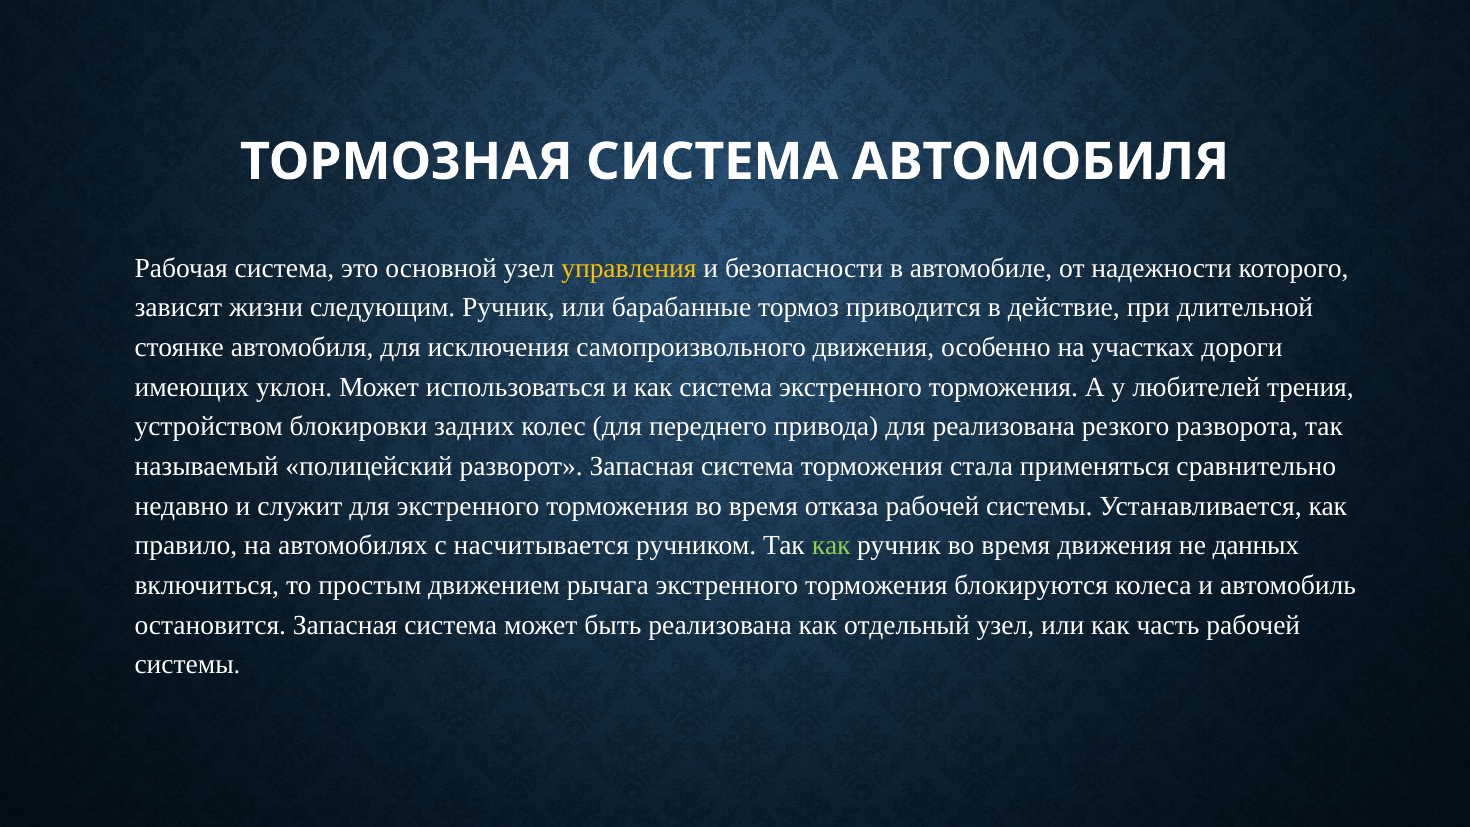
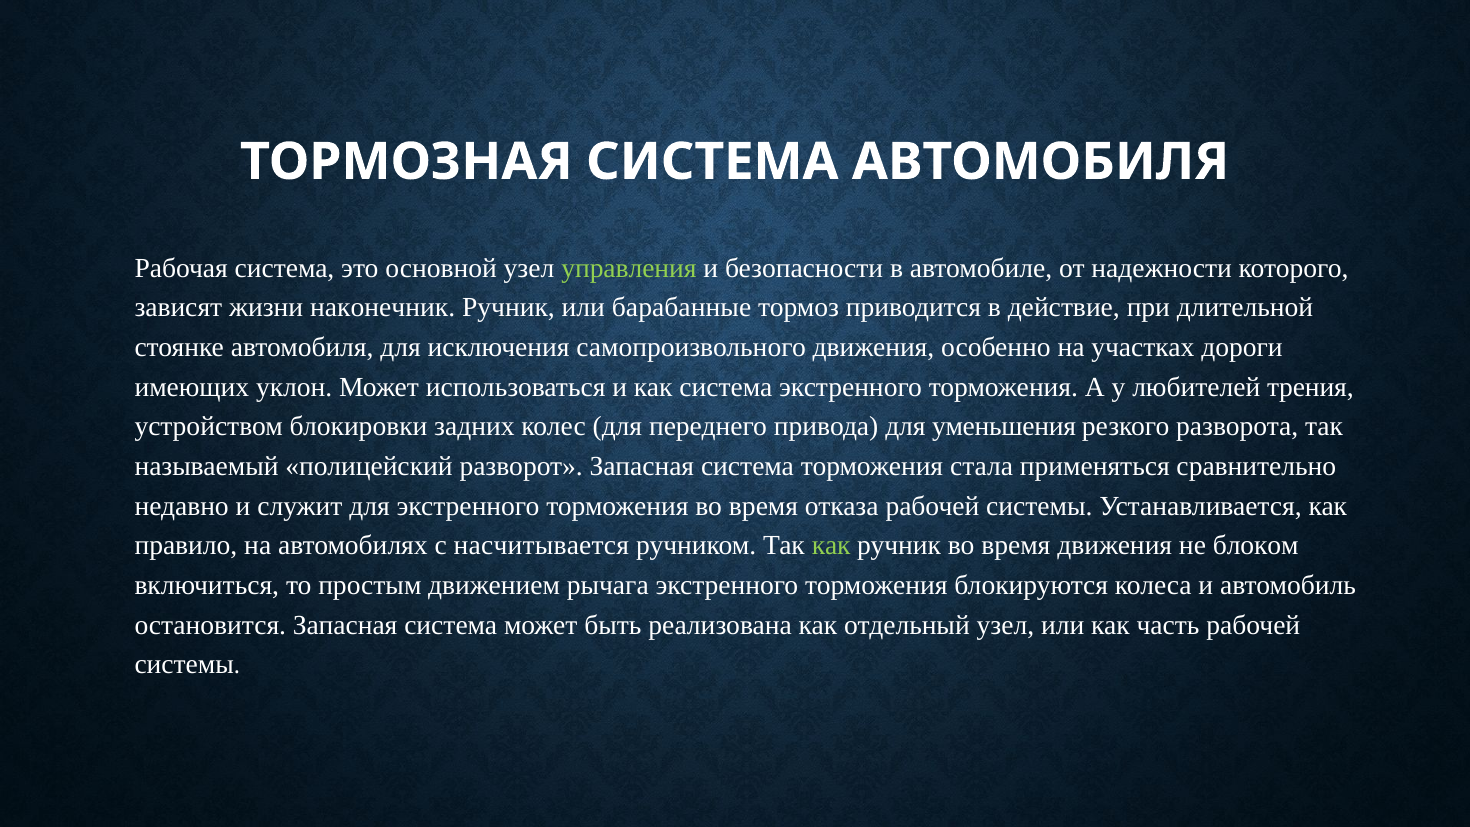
управления colour: yellow -> light green
следующим: следующим -> наконечник
для реализована: реализована -> уменьшения
данных: данных -> блоком
